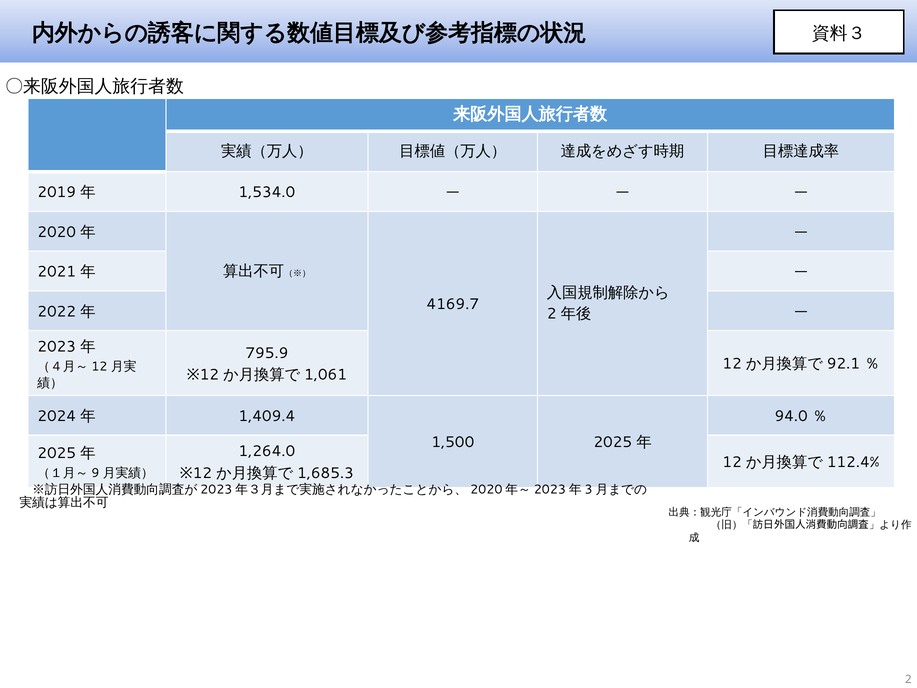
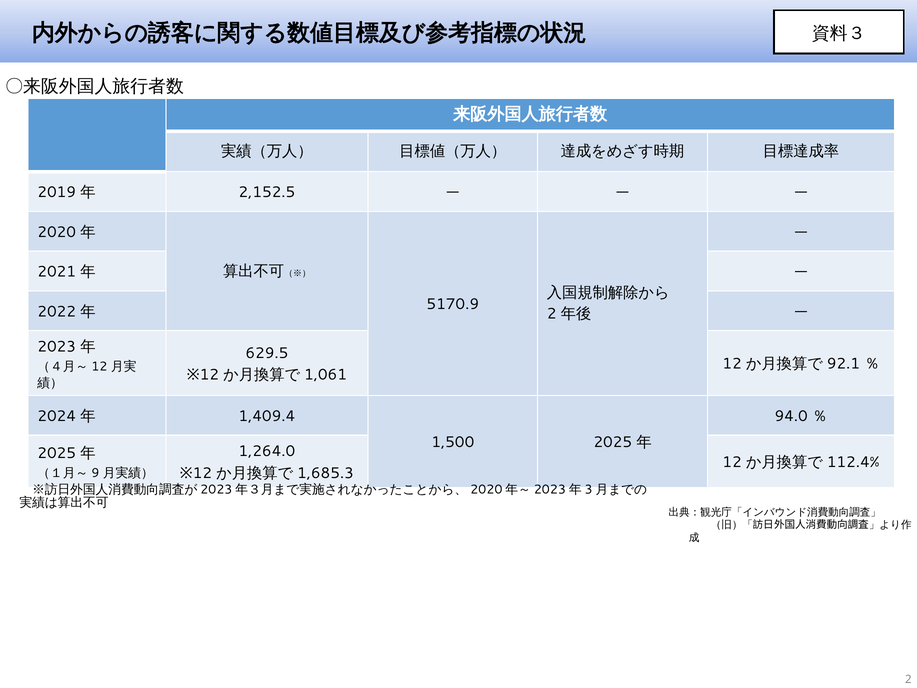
1,534.0: 1,534.0 -> 2,152.5
4169.7: 4169.7 -> 5170.9
795.9: 795.9 -> 629.5
